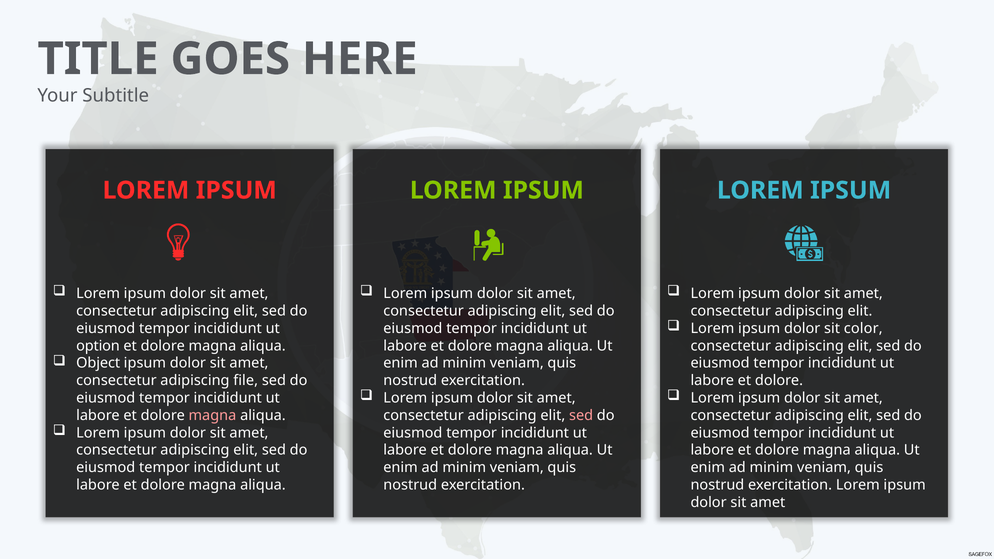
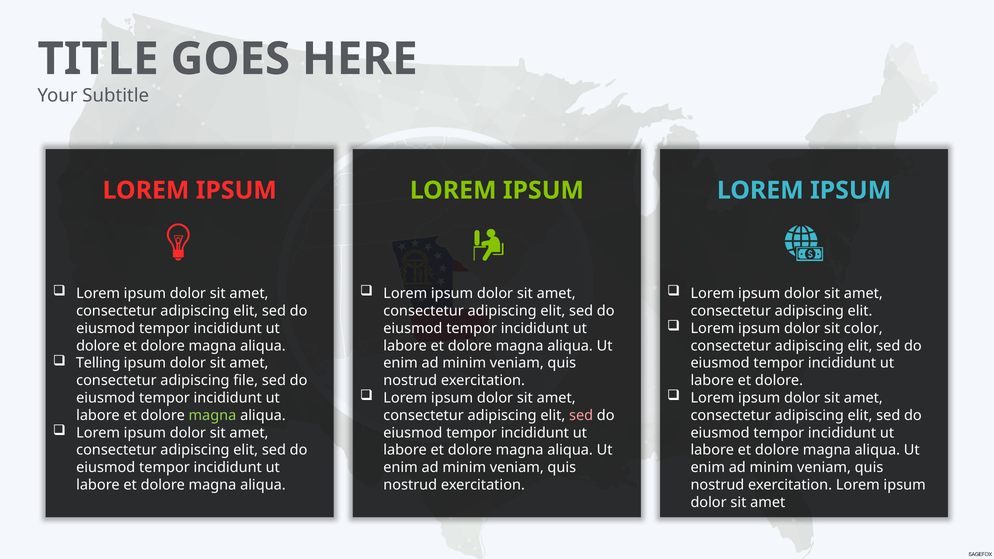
option at (98, 346): option -> dolore
Object: Object -> Telling
magna at (212, 415) colour: pink -> light green
